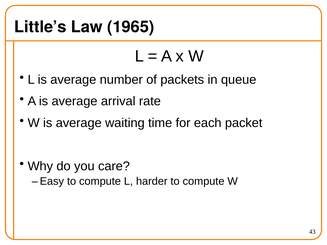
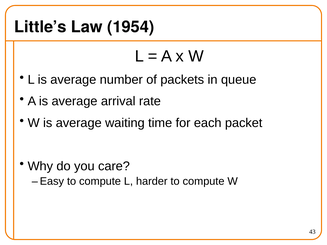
1965: 1965 -> 1954
